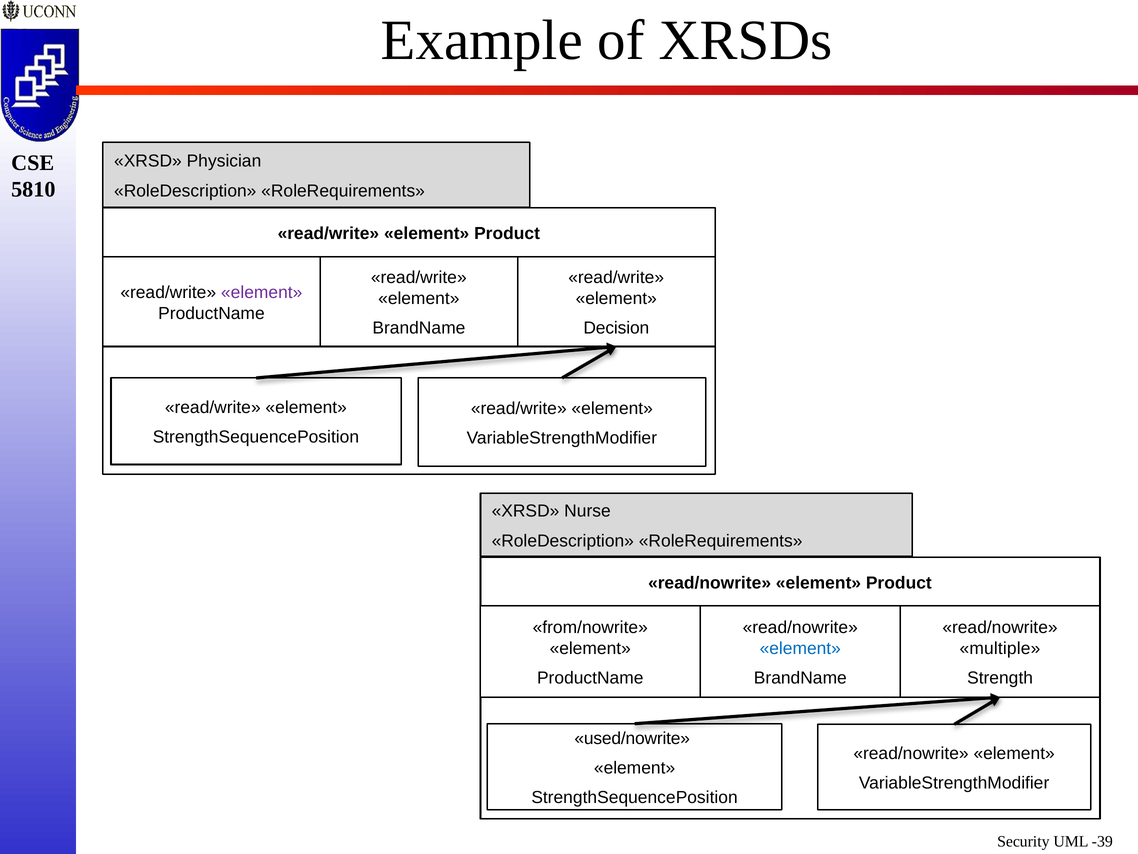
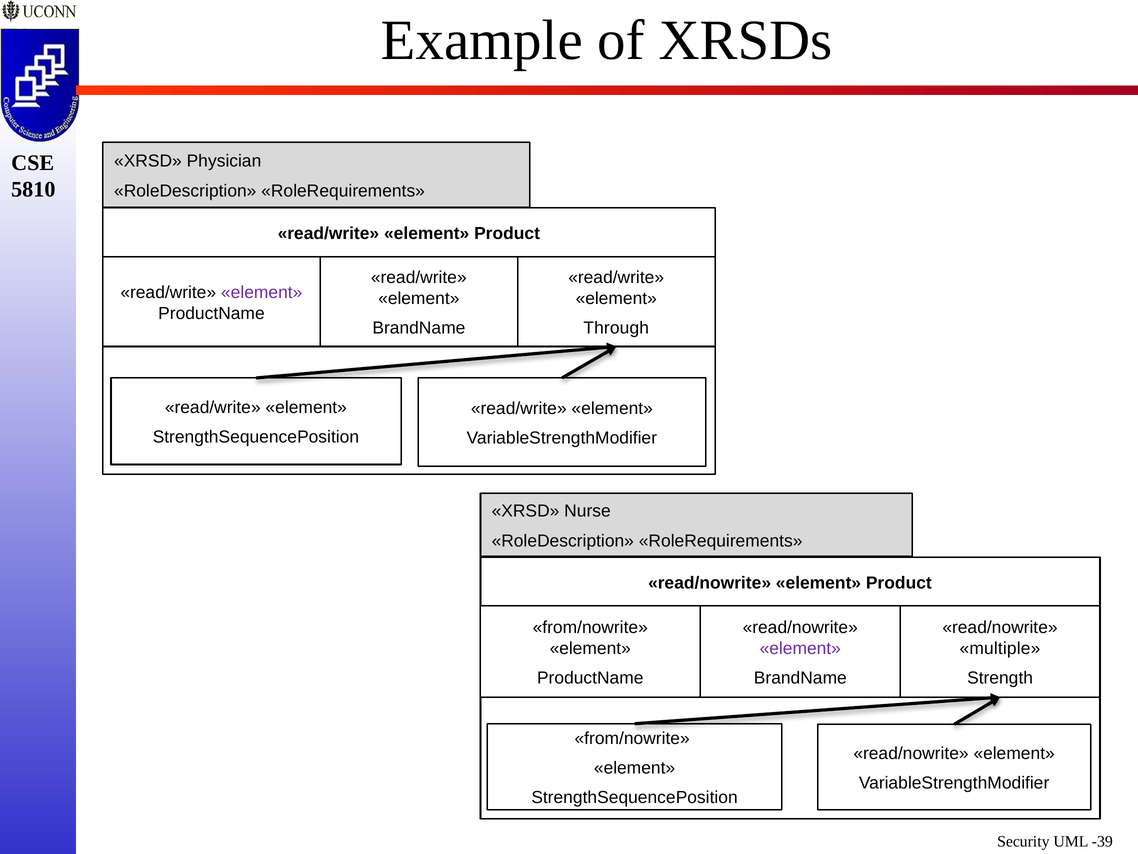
Decision: Decision -> Through
element at (800, 648) colour: blue -> purple
used/nowrite at (632, 738): used/nowrite -> from/nowrite
